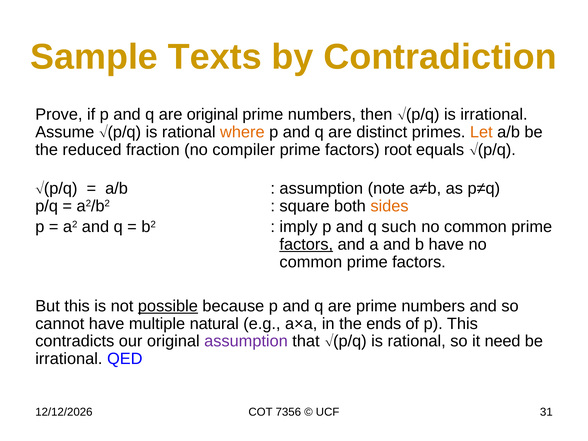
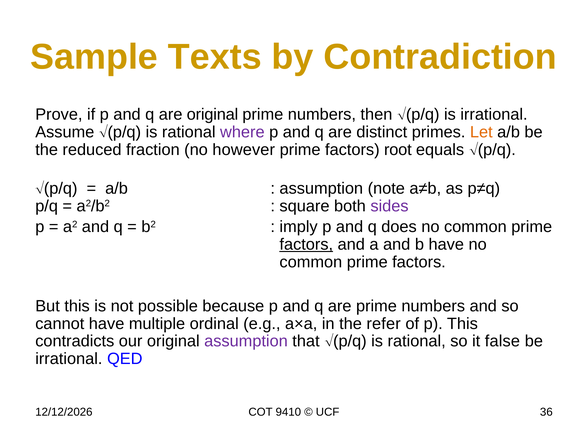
where colour: orange -> purple
compiler: compiler -> however
sides colour: orange -> purple
such: such -> does
possible underline: present -> none
natural: natural -> ordinal
ends: ends -> refer
need: need -> false
7356: 7356 -> 9410
31: 31 -> 36
